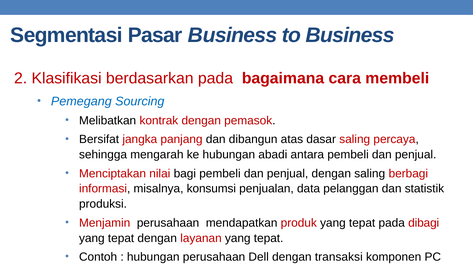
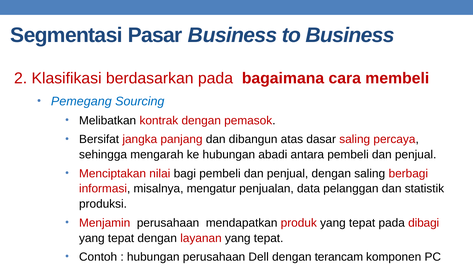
konsumsi: konsumsi -> mengatur
transaksi: transaksi -> terancam
